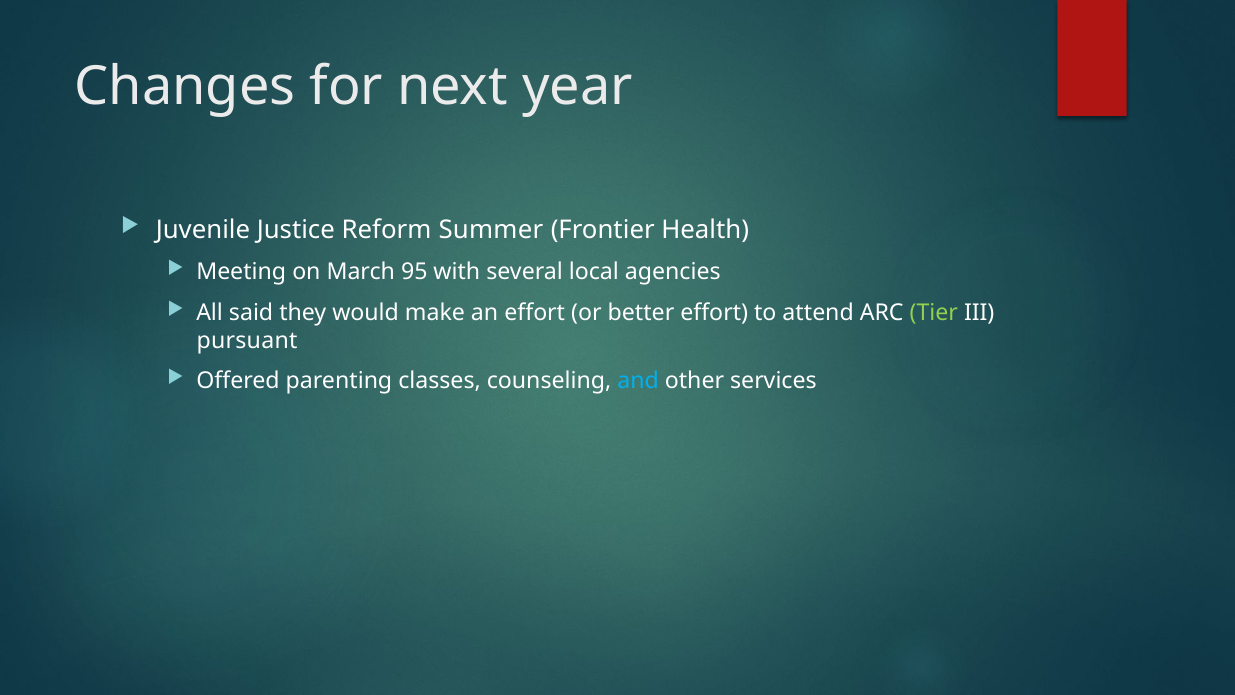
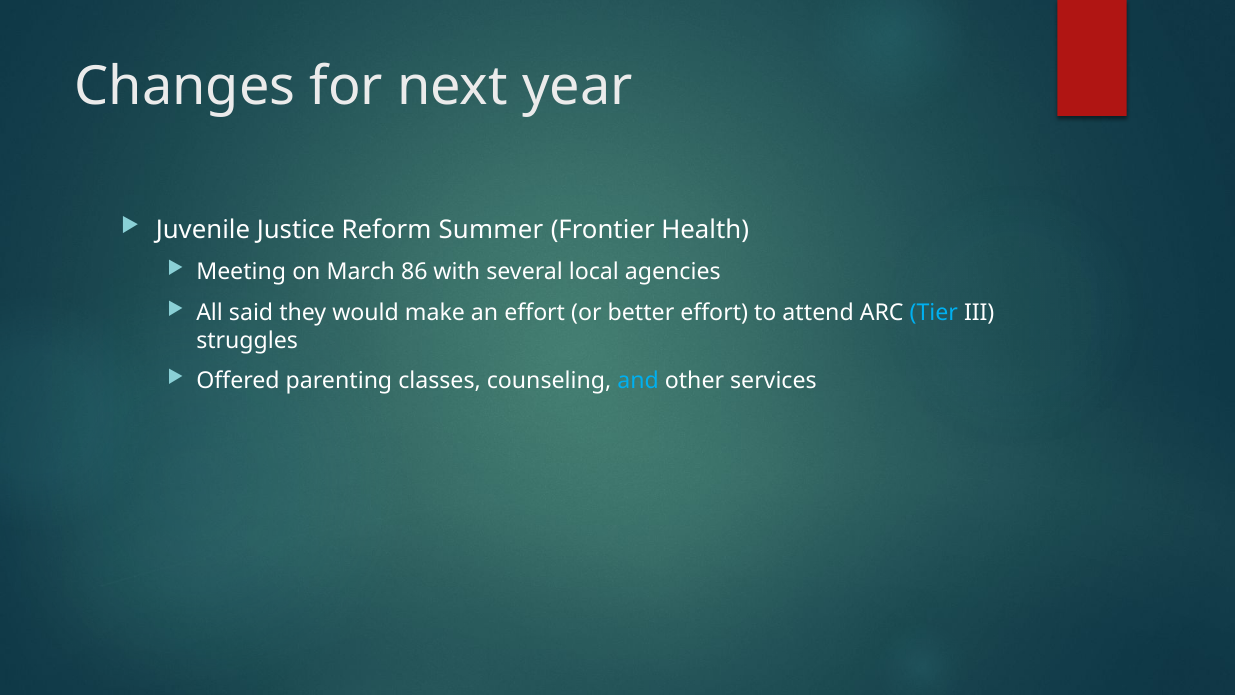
95: 95 -> 86
Tier colour: light green -> light blue
pursuant: pursuant -> struggles
